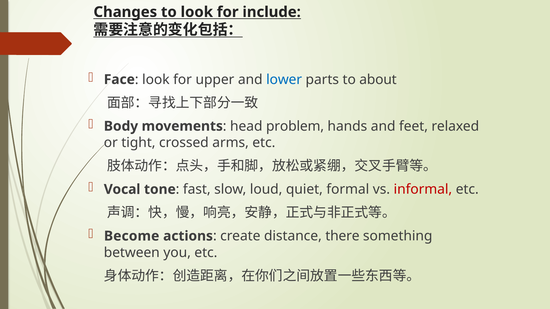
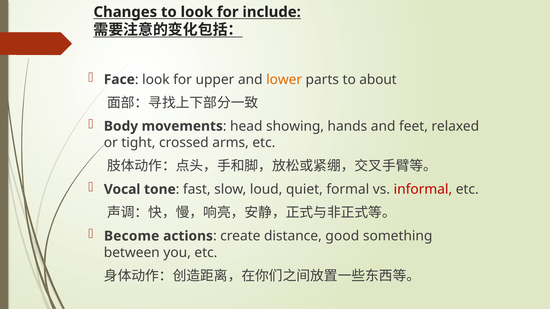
lower colour: blue -> orange
problem: problem -> showing
there: there -> good
